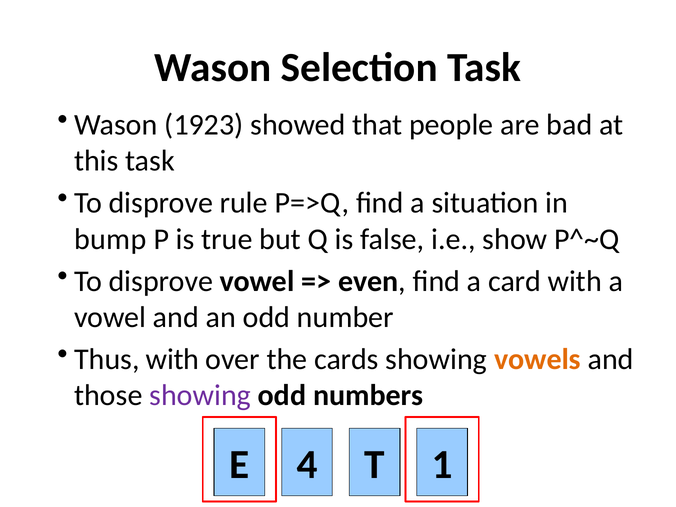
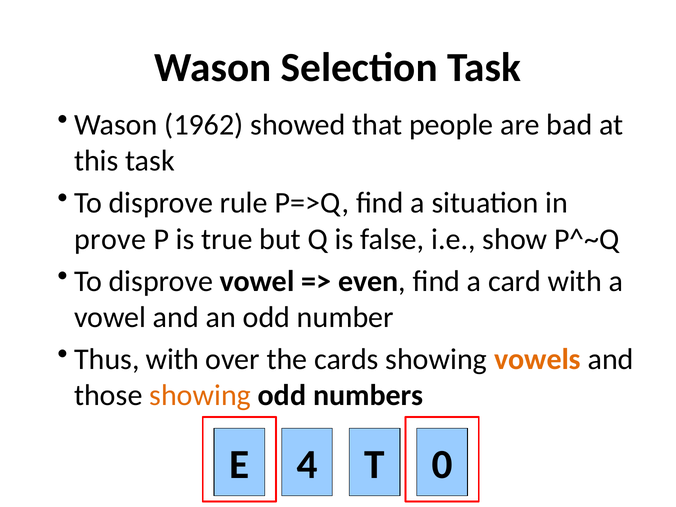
1923: 1923 -> 1962
bump: bump -> prove
showing at (200, 395) colour: purple -> orange
1: 1 -> 0
